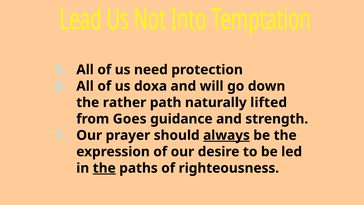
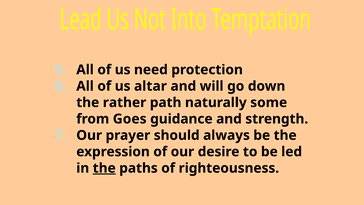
doxa: doxa -> altar
lifted: lifted -> some
always underline: present -> none
